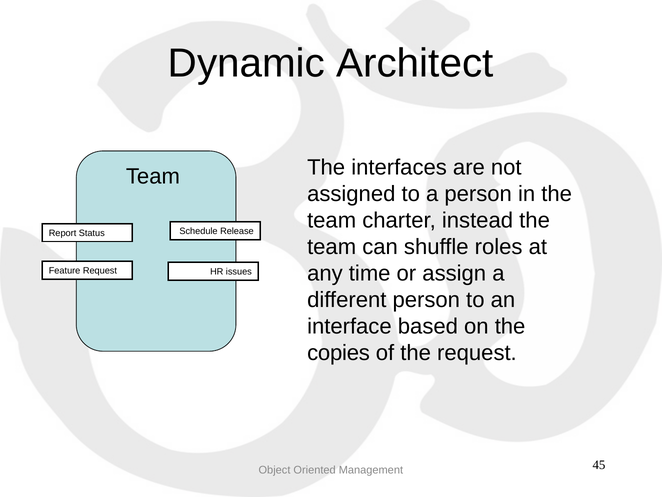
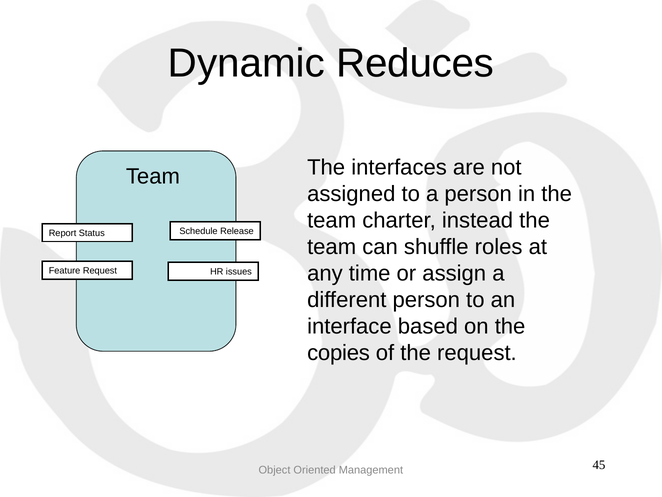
Architect: Architect -> Reduces
